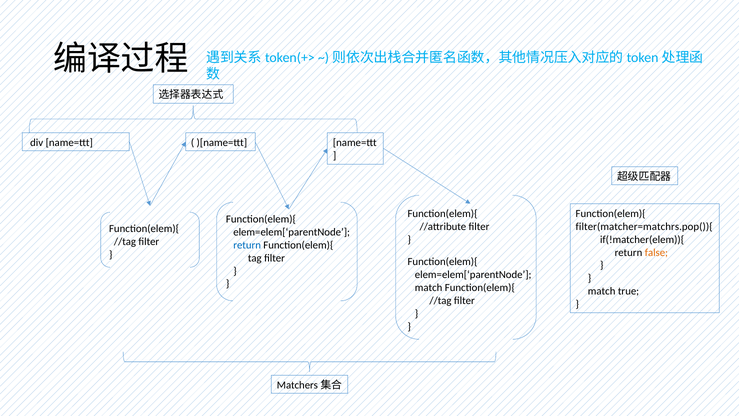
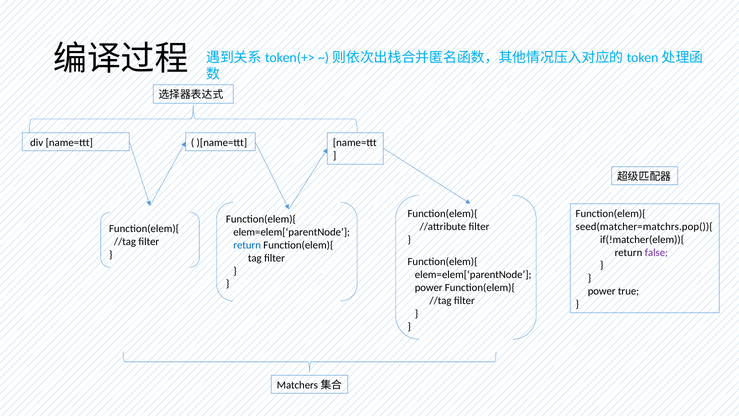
filter(matcher=matchrs.pop()){: filter(matcher=matchrs.pop()){ -> seed(matcher=matchrs.pop()){
false colour: orange -> purple
match at (429, 287): match -> power
match at (602, 291): match -> power
